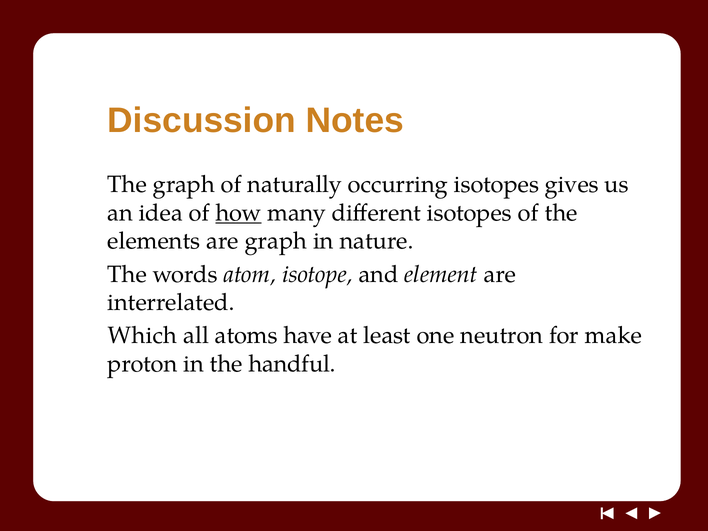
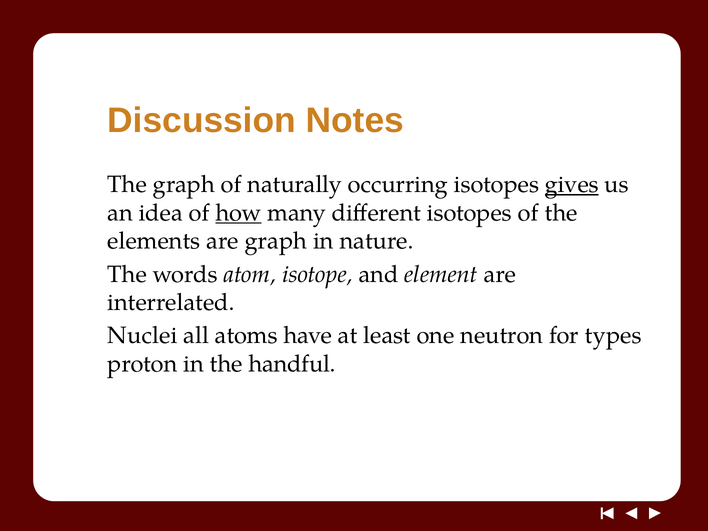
gives underline: none -> present
Which: Which -> Nuclei
make: make -> types
